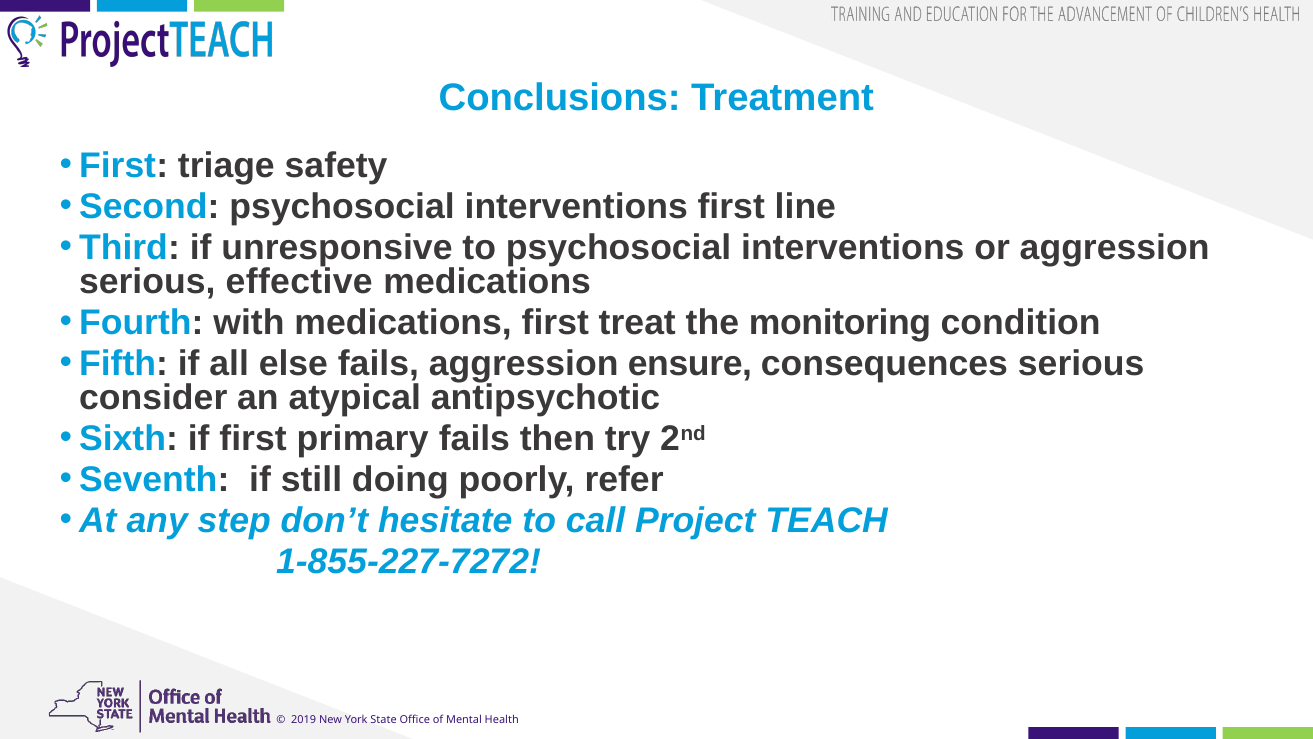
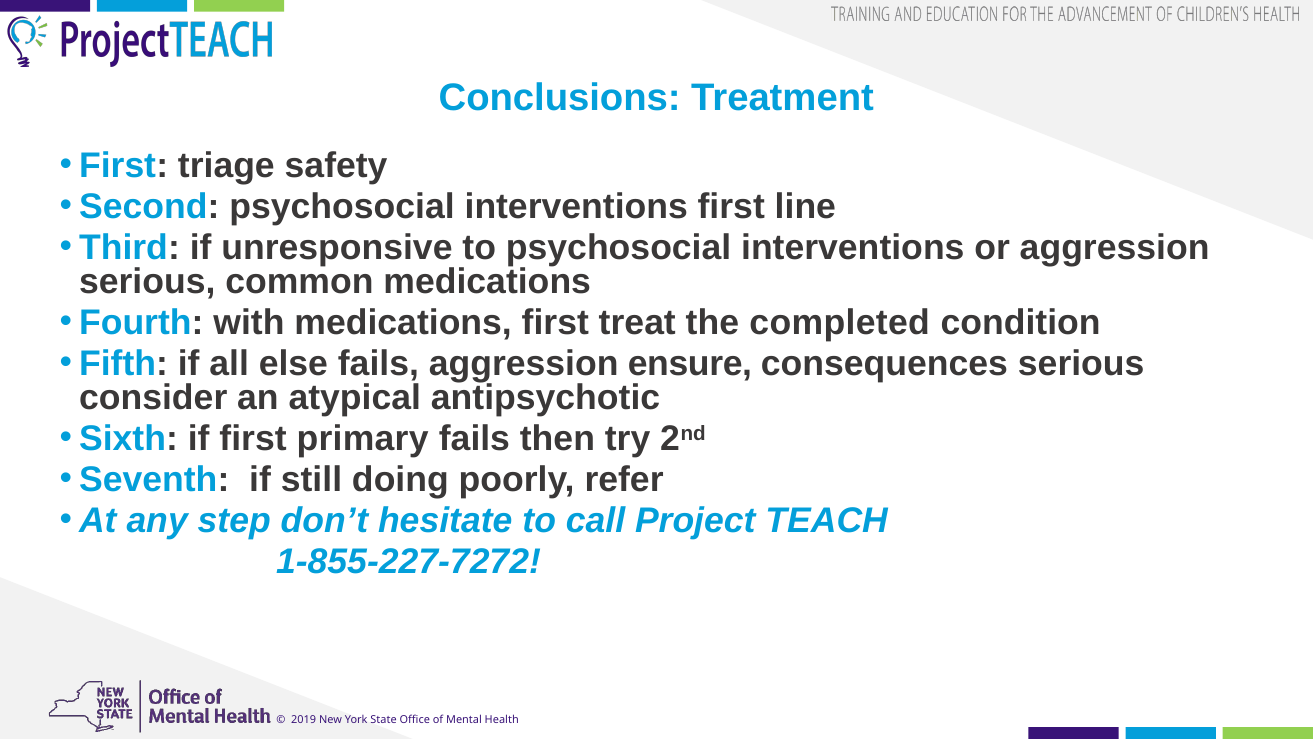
effective: effective -> common
monitoring: monitoring -> completed
